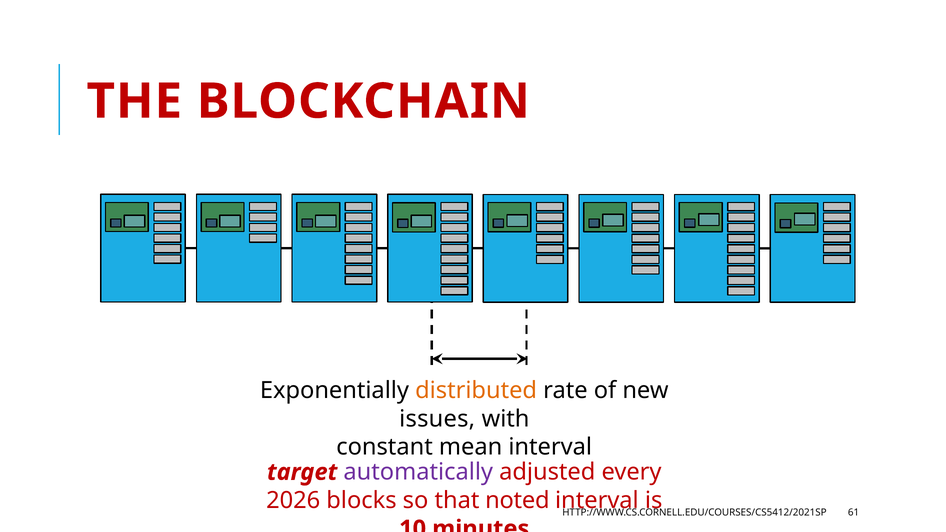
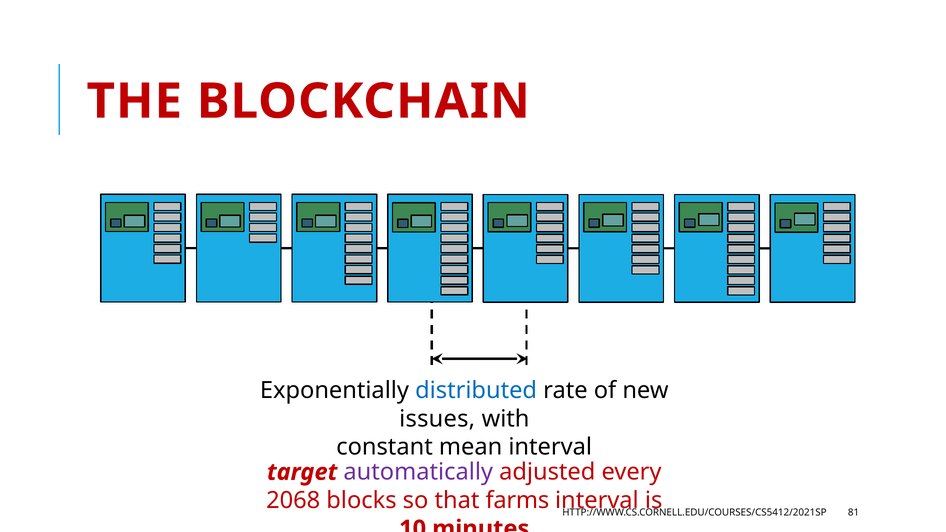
distributed colour: orange -> blue
2026: 2026 -> 2068
noted: noted -> farms
61: 61 -> 81
